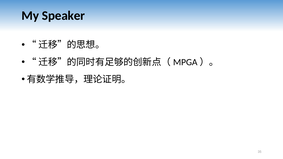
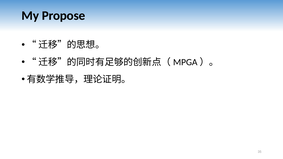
Speaker: Speaker -> Propose
